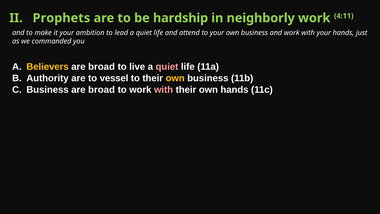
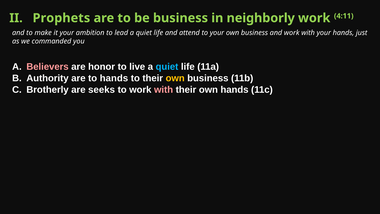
be hardship: hardship -> business
Believers colour: yellow -> pink
broad at (102, 67): broad -> honor
quiet at (167, 67) colour: pink -> light blue
to vessel: vessel -> hands
Business at (48, 90): Business -> Brotherly
broad at (102, 90): broad -> seeks
